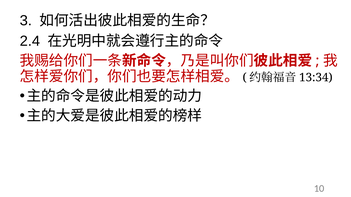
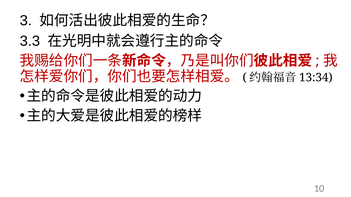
2.4: 2.4 -> 3.3
